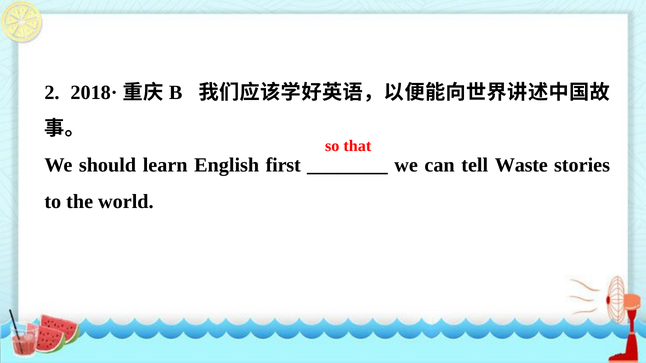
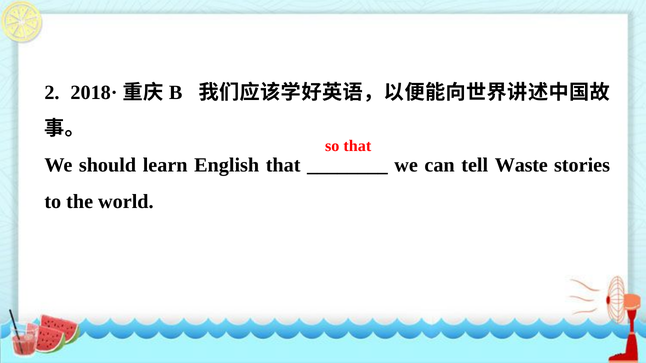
English first: first -> that
